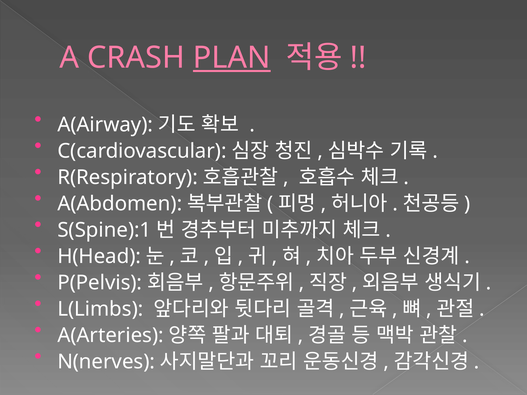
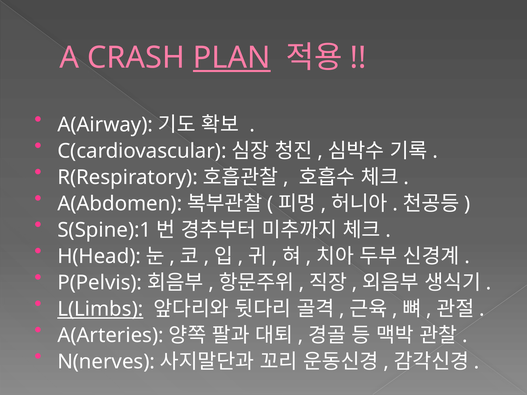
L(Limbs underline: none -> present
